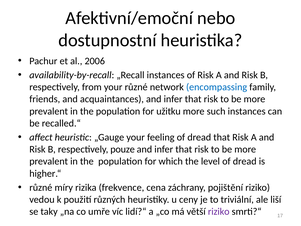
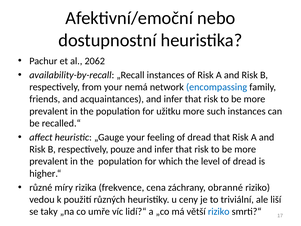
2006: 2006 -> 2062
your různé: různé -> nemá
pojištění: pojištění -> obranné
riziko at (219, 211) colour: purple -> blue
